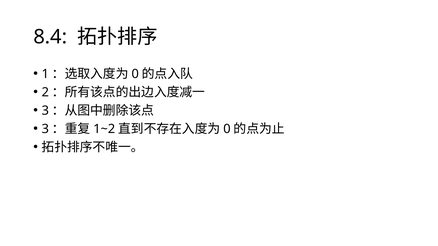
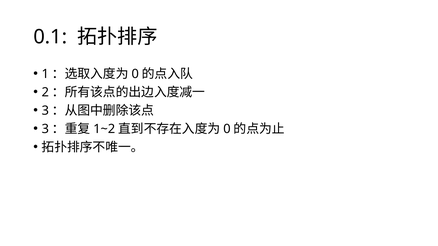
8.4: 8.4 -> 0.1
